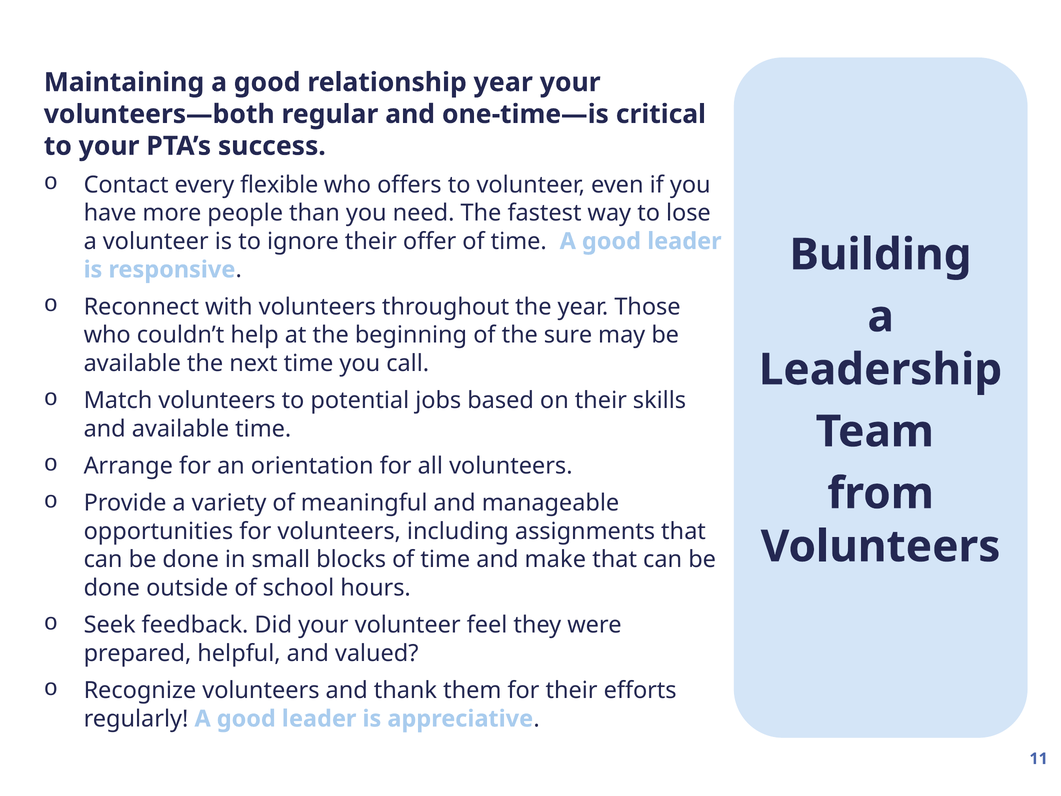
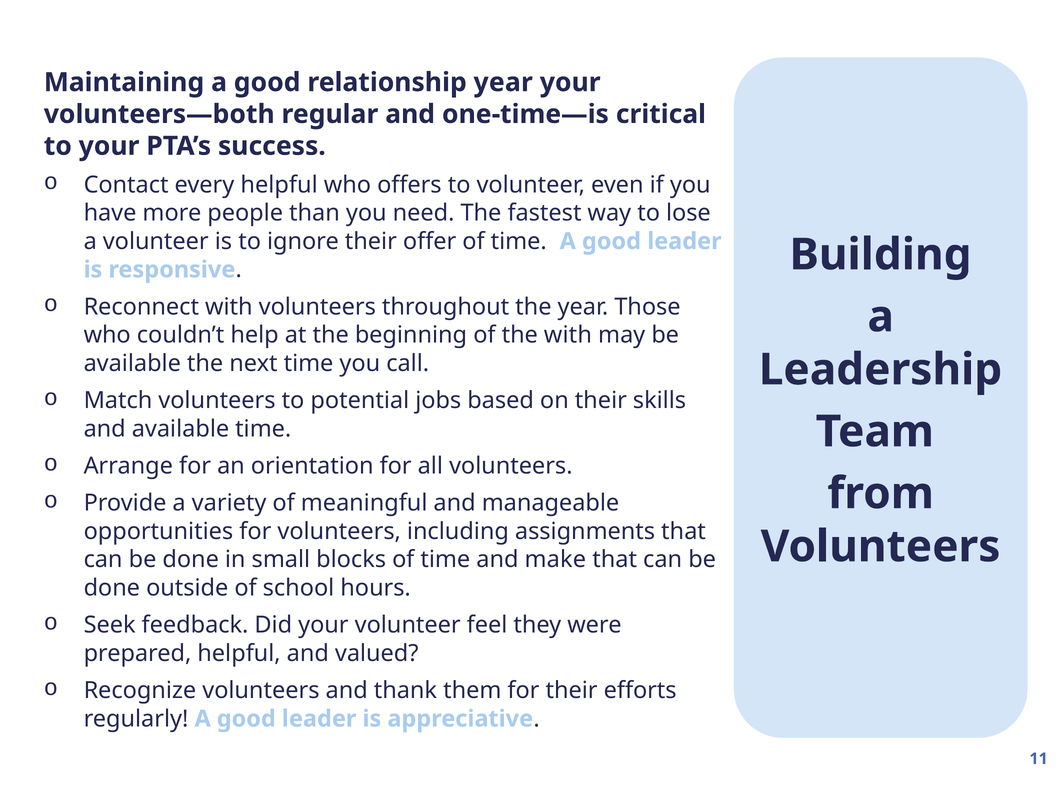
every flexible: flexible -> helpful
the sure: sure -> with
